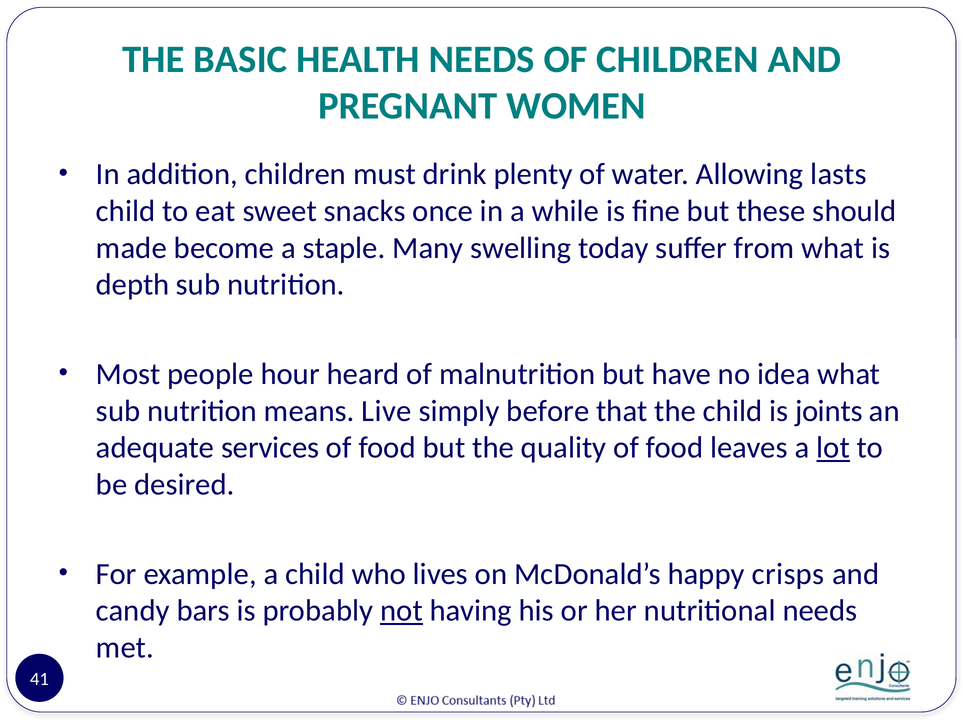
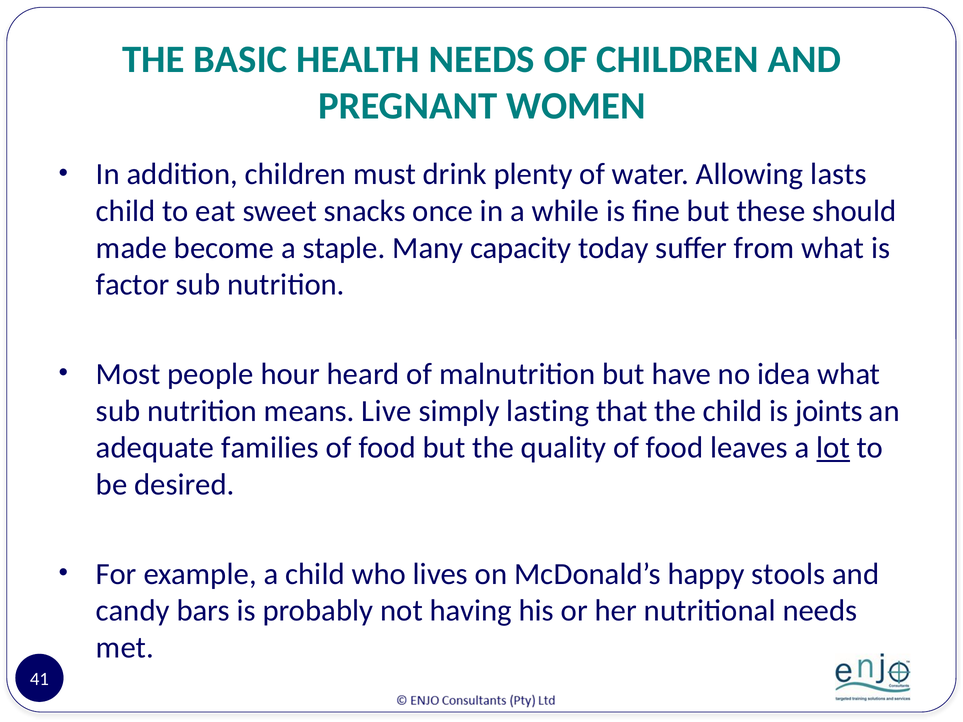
swelling: swelling -> capacity
depth: depth -> factor
before: before -> lasting
services: services -> families
crisps: crisps -> stools
not underline: present -> none
